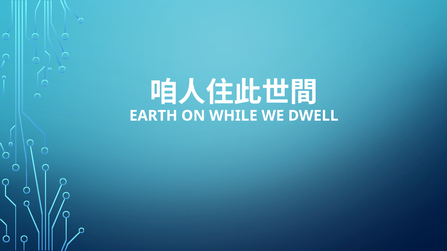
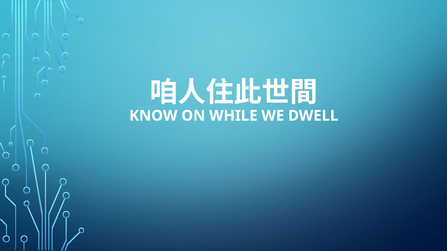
EARTH: EARTH -> KNOW
